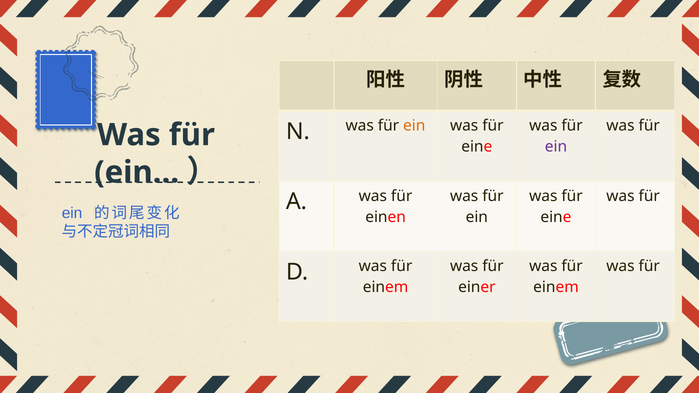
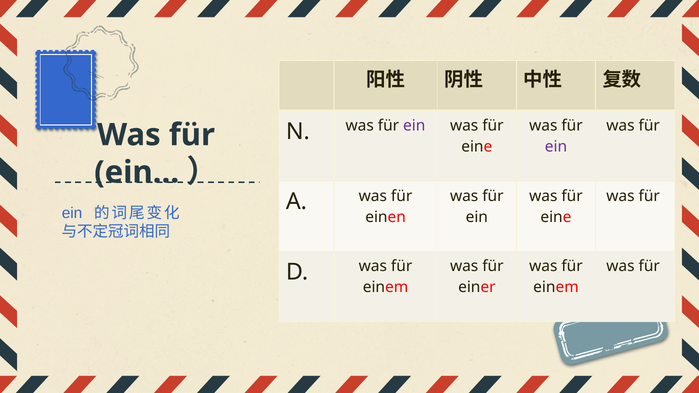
ein at (414, 126) colour: orange -> purple
